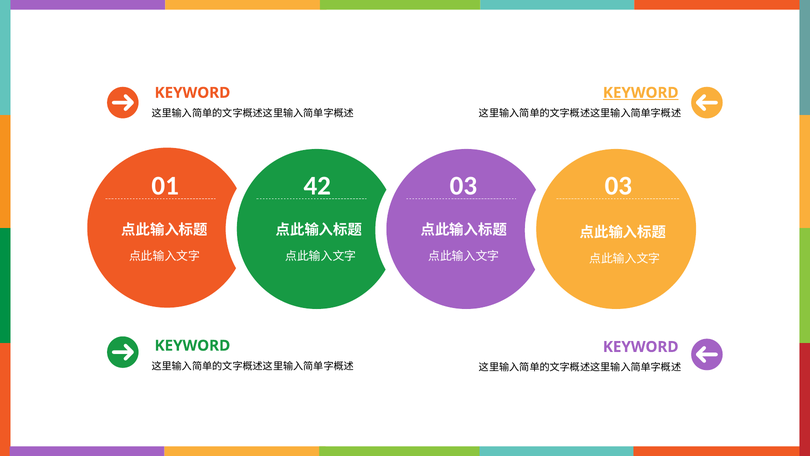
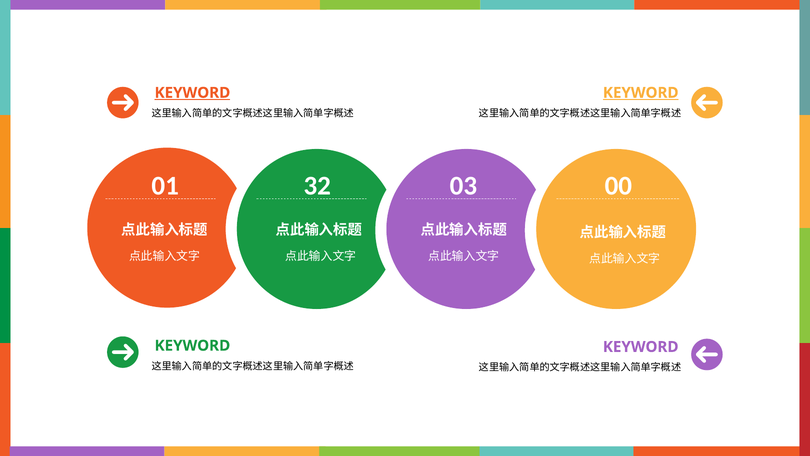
KEYWORD at (192, 93) underline: none -> present
42: 42 -> 32
03 03: 03 -> 00
